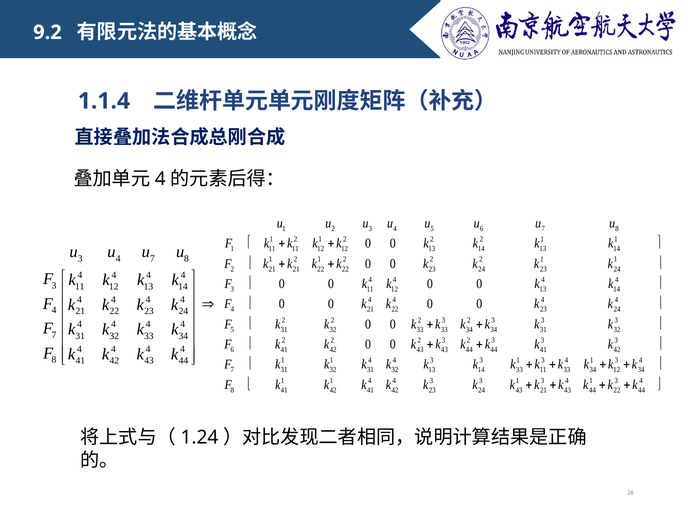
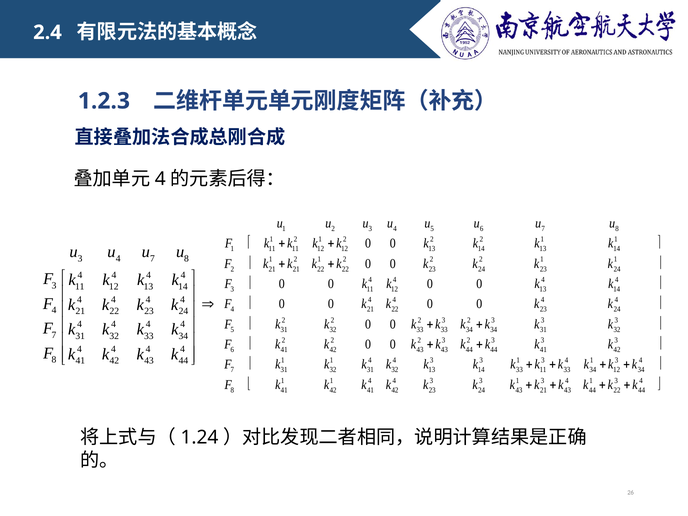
9.2: 9.2 -> 2.4
1.1.4: 1.1.4 -> 1.2.3
